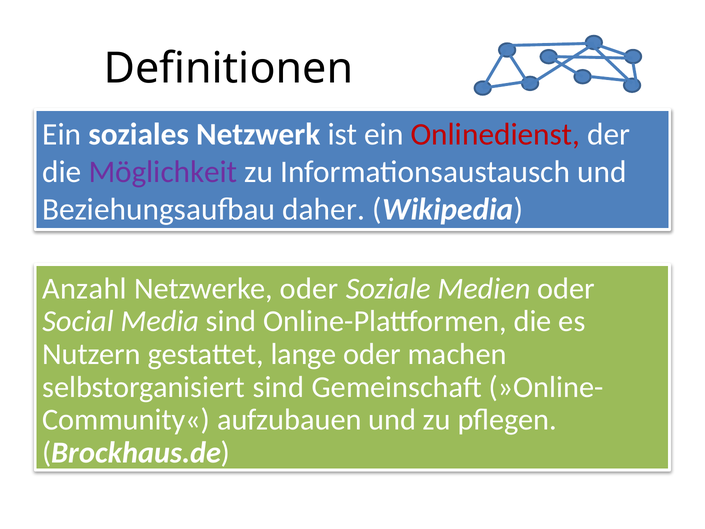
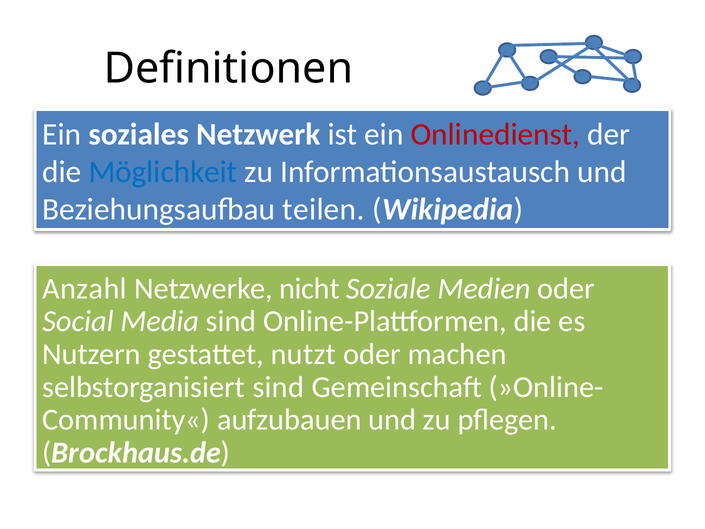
Möglichkeit colour: purple -> blue
daher: daher -> teilen
Netzwerke oder: oder -> nicht
lange: lange -> nutzt
